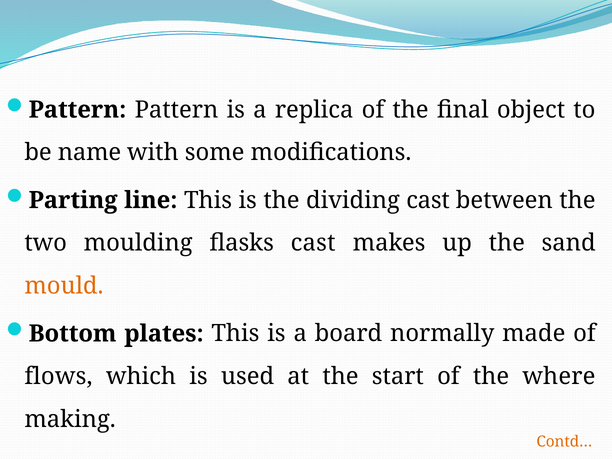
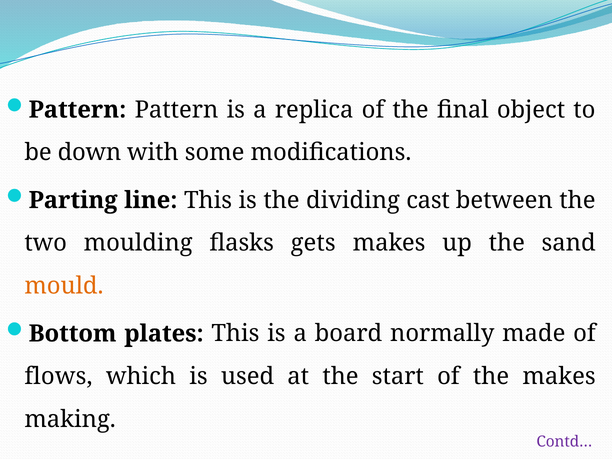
name: name -> down
flasks cast: cast -> gets
the where: where -> makes
Contd… colour: orange -> purple
